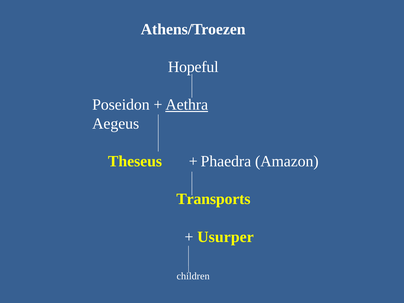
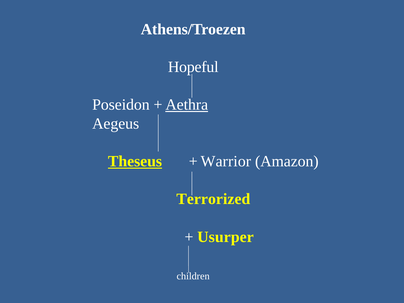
Theseus underline: none -> present
Phaedra: Phaedra -> Warrior
Transports: Transports -> Terrorized
